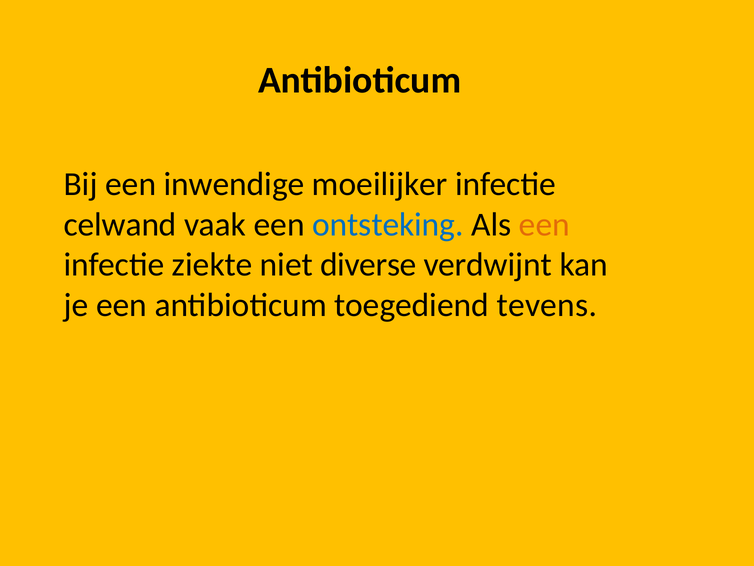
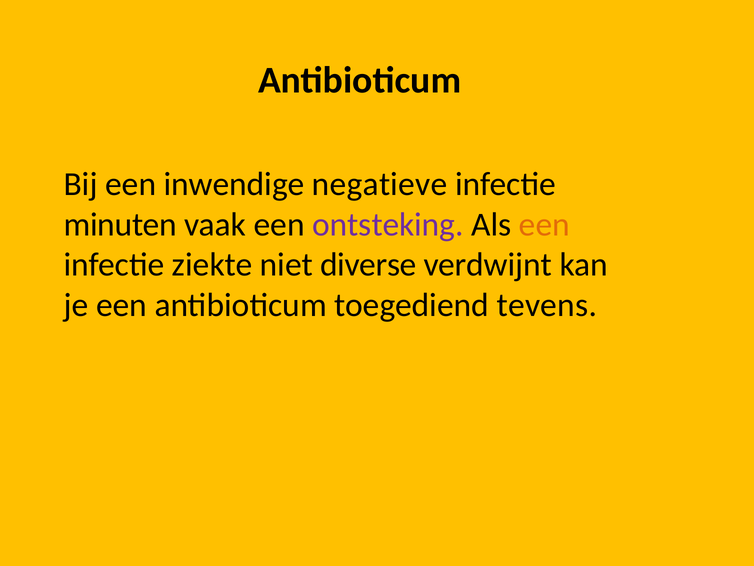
moeilijker: moeilijker -> negatieve
celwand: celwand -> minuten
ontsteking colour: blue -> purple
